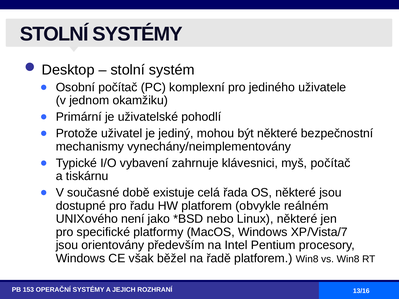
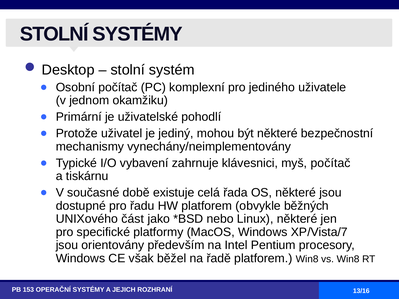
reálném: reálném -> běžných
není: není -> část
